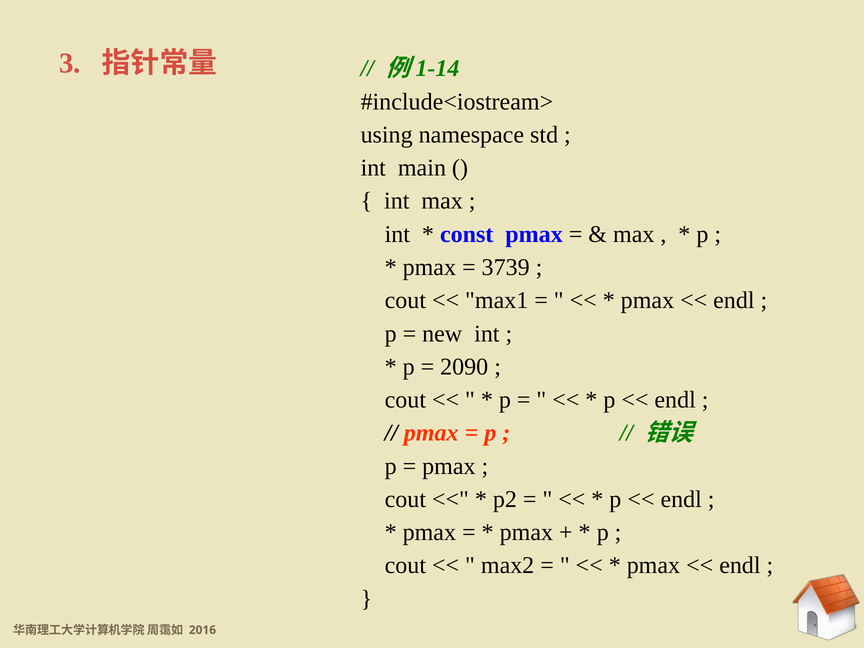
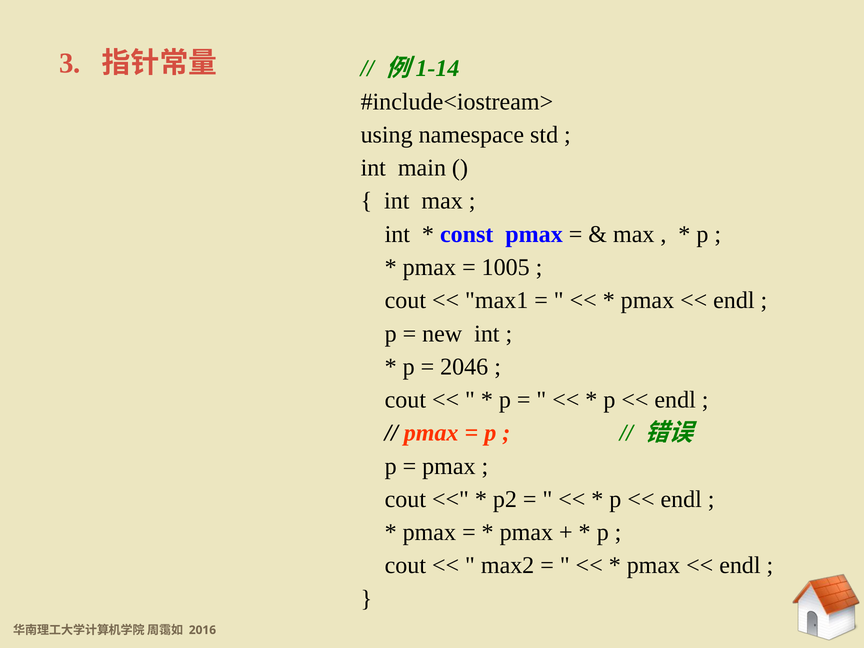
3739: 3739 -> 1005
2090: 2090 -> 2046
